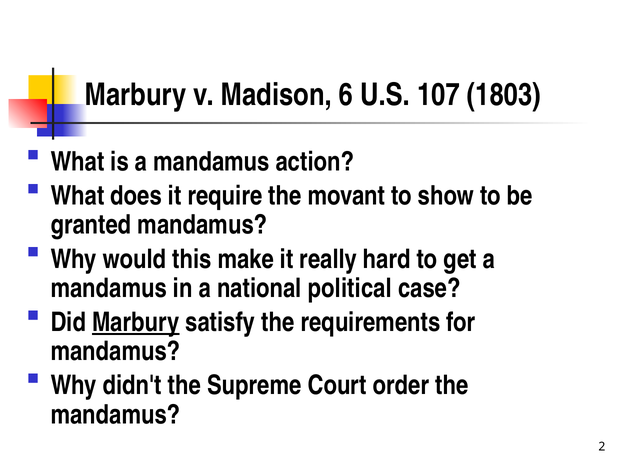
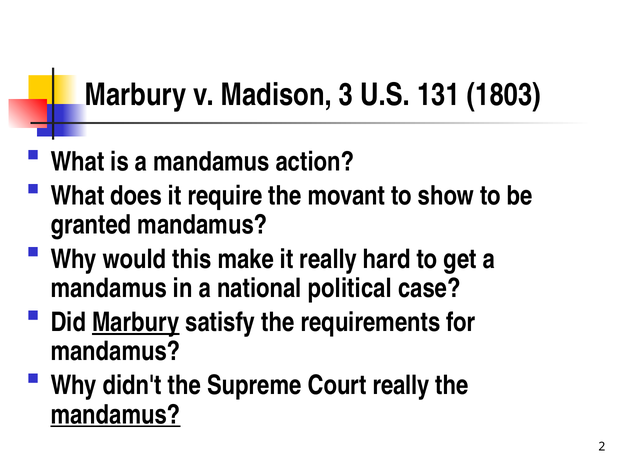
6: 6 -> 3
107: 107 -> 131
Court order: order -> really
mandamus at (115, 414) underline: none -> present
